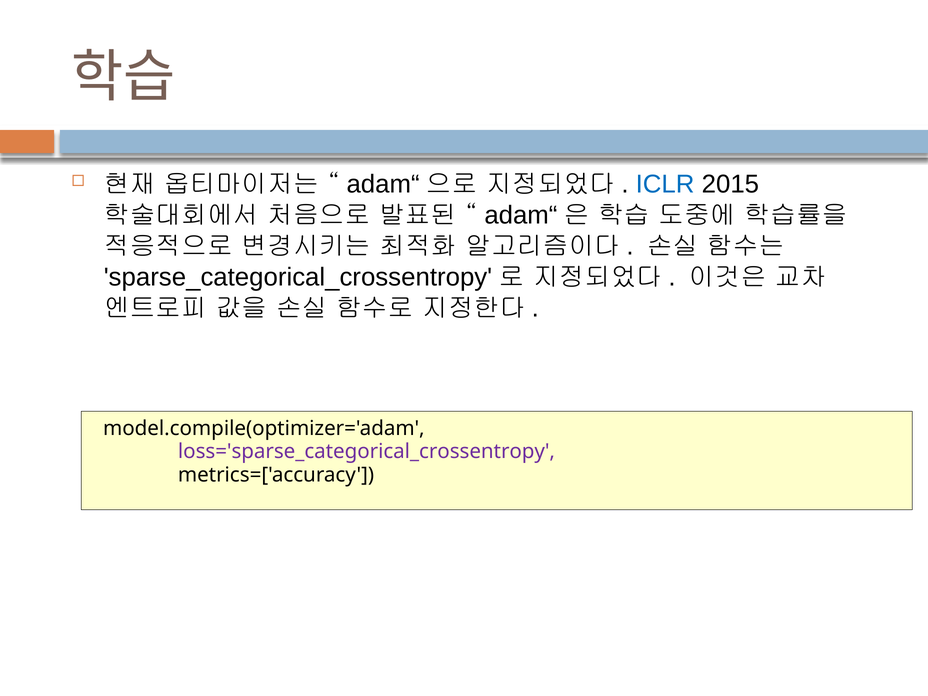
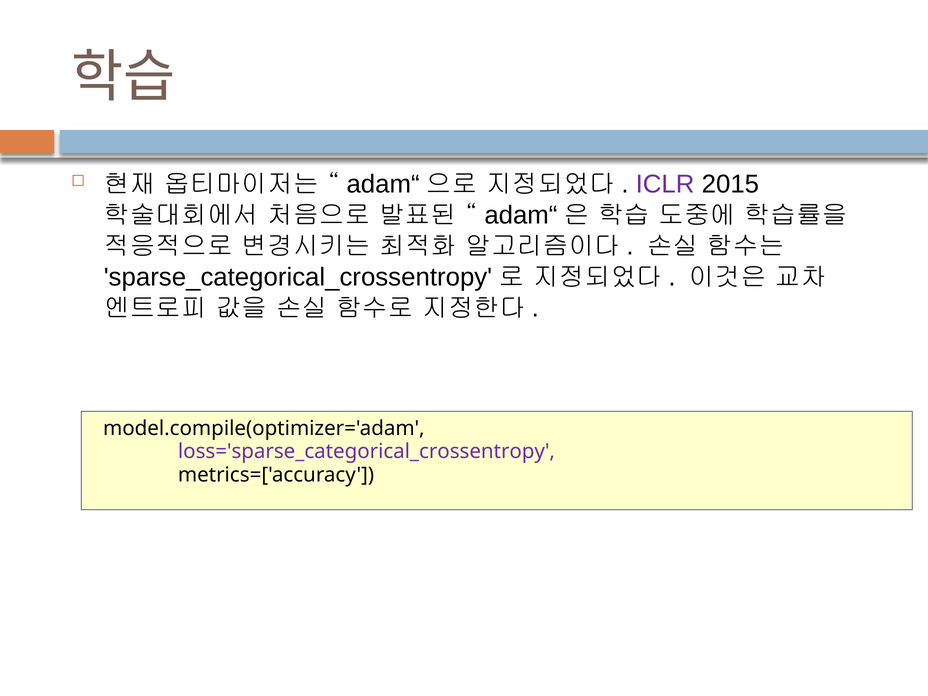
ICLR colour: blue -> purple
